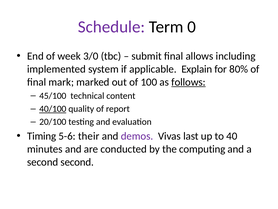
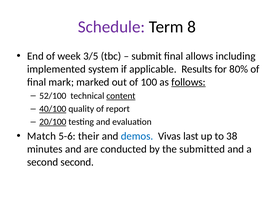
0: 0 -> 8
3/0: 3/0 -> 3/5
Explain: Explain -> Results
45/100: 45/100 -> 52/100
content underline: none -> present
20/100 underline: none -> present
Timing: Timing -> Match
demos colour: purple -> blue
40: 40 -> 38
computing: computing -> submitted
